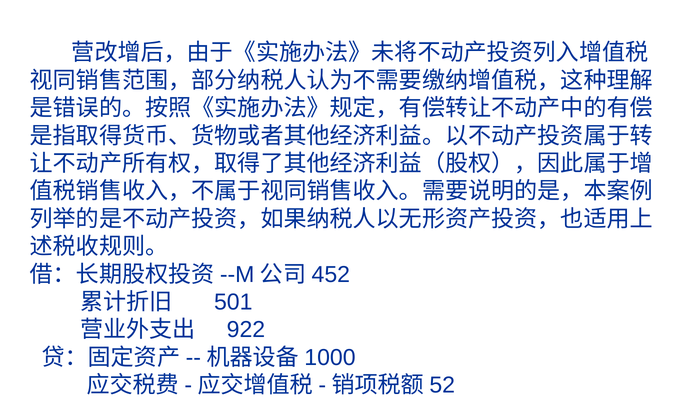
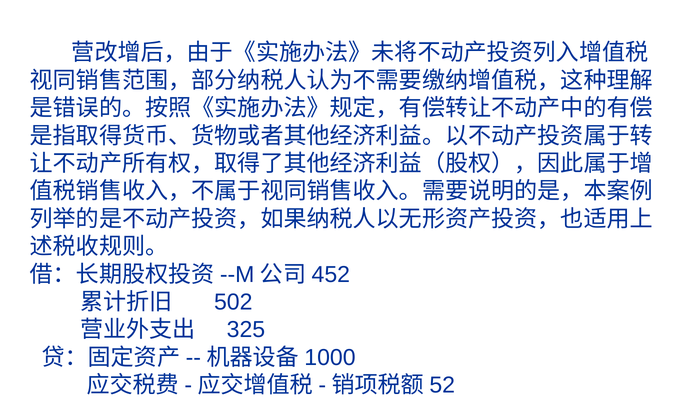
501: 501 -> 502
922: 922 -> 325
